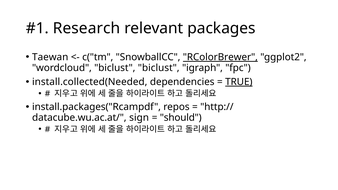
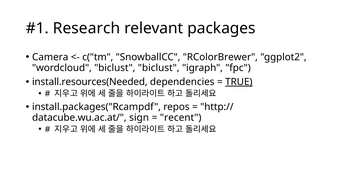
Taewan: Taewan -> Camera
RColorBrewer underline: present -> none
install.collected(Needed: install.collected(Needed -> install.resources(Needed
should: should -> recent
